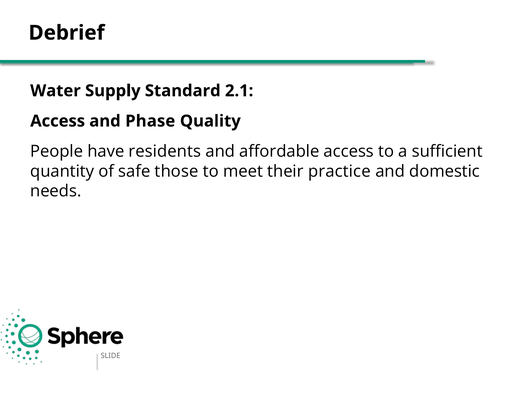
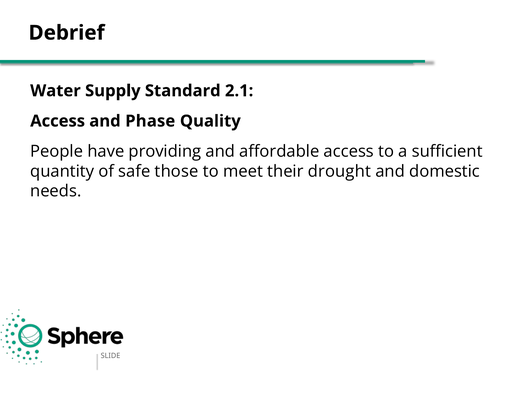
residents: residents -> providing
practice: practice -> drought
